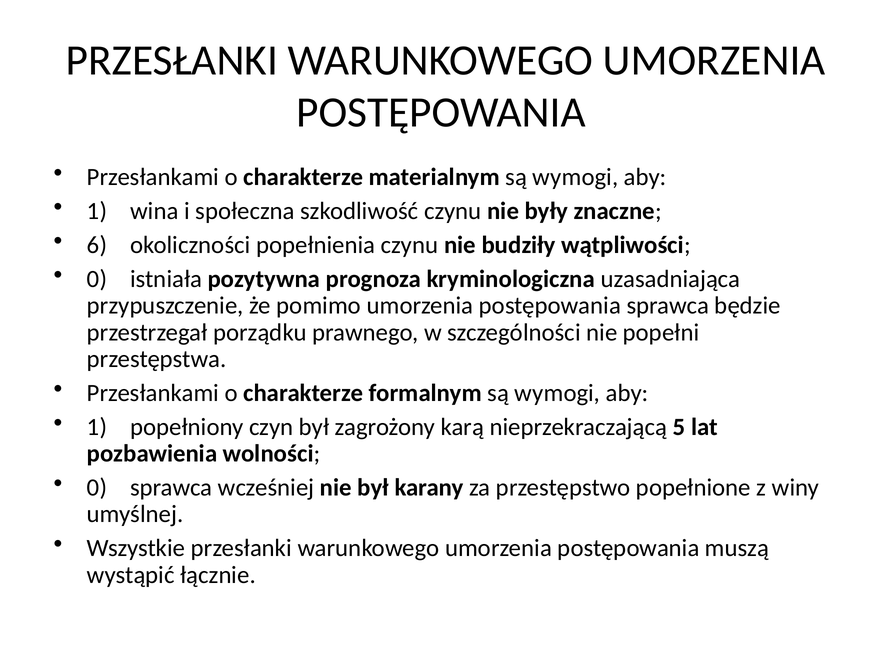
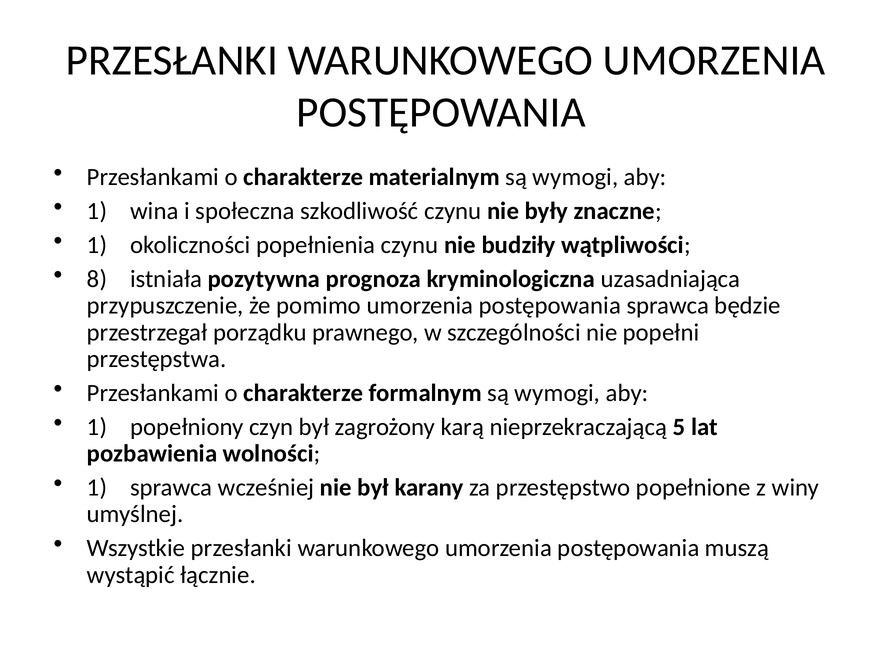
6 at (97, 245): 6 -> 1
0 at (97, 279): 0 -> 8
0 at (97, 488): 0 -> 1
